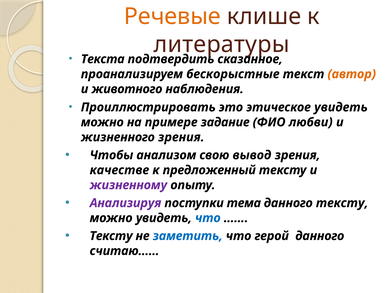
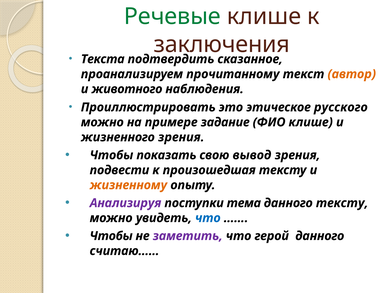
Речевые colour: orange -> green
литературы: литературы -> заключения
бескорыстные: бескорыстные -> прочитанному
этическое увидеть: увидеть -> русского
ФИО любви: любви -> клише
анализом: анализом -> показать
качестве: качестве -> подвести
предложенный: предложенный -> произошедшая
жизненному colour: purple -> orange
Тексту at (111, 236): Тексту -> Чтобы
заметить colour: blue -> purple
